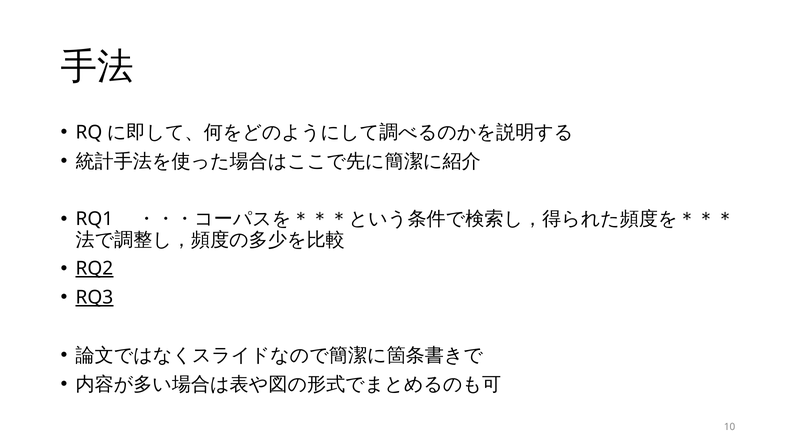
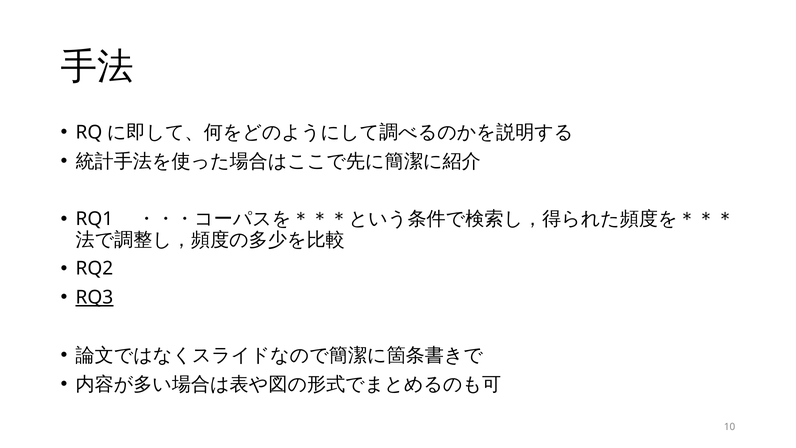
RQ2 underline: present -> none
